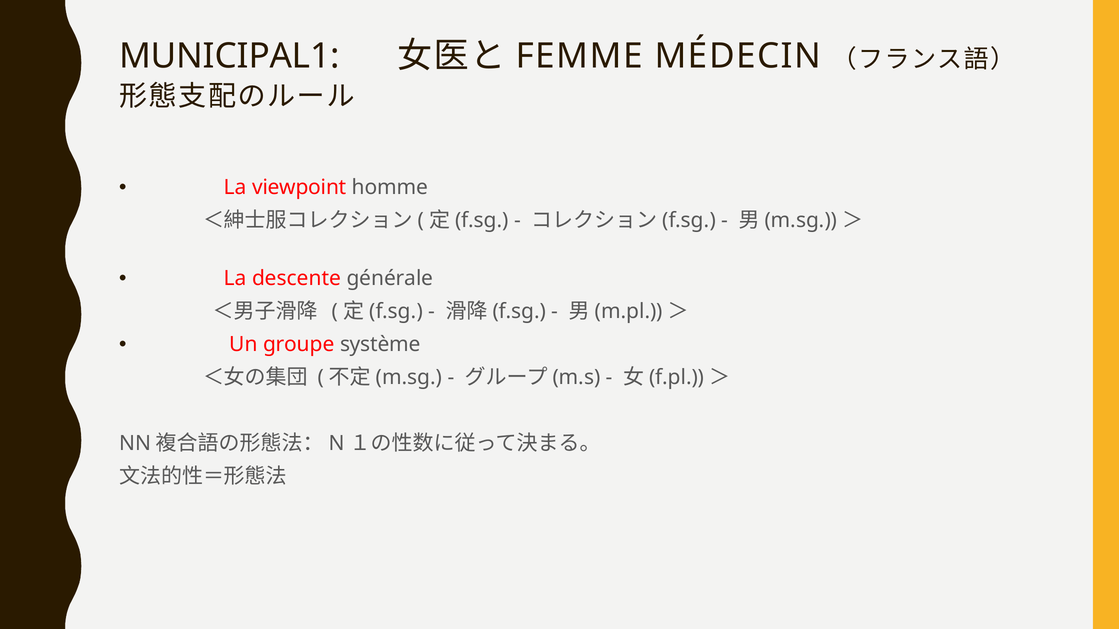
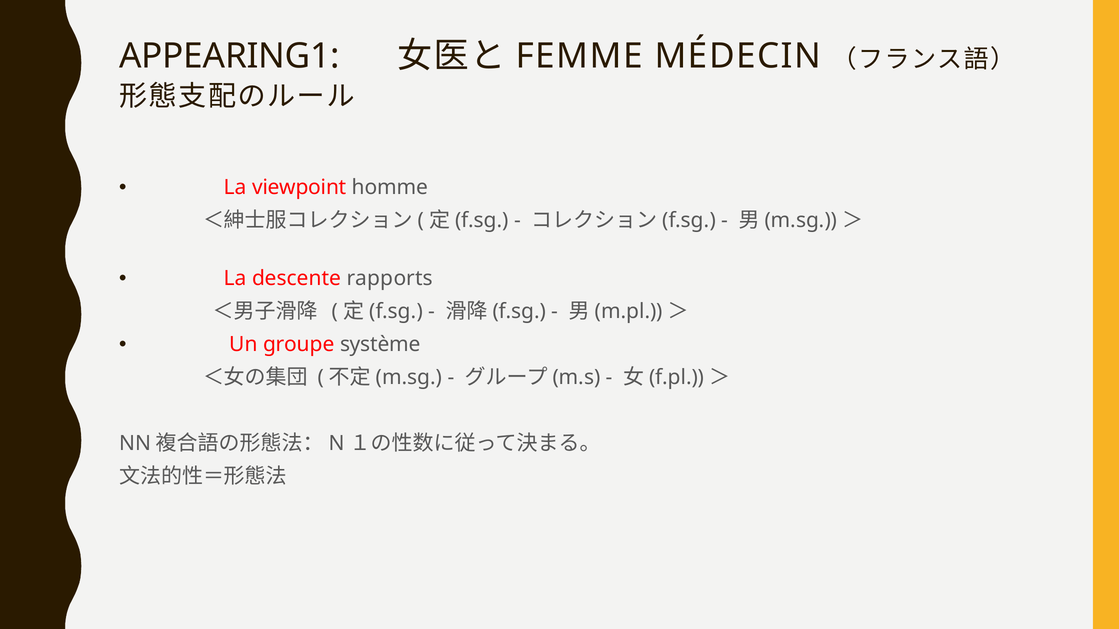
MUNICIPAL1: MUNICIPAL1 -> APPEARING1
générale: générale -> rapports
